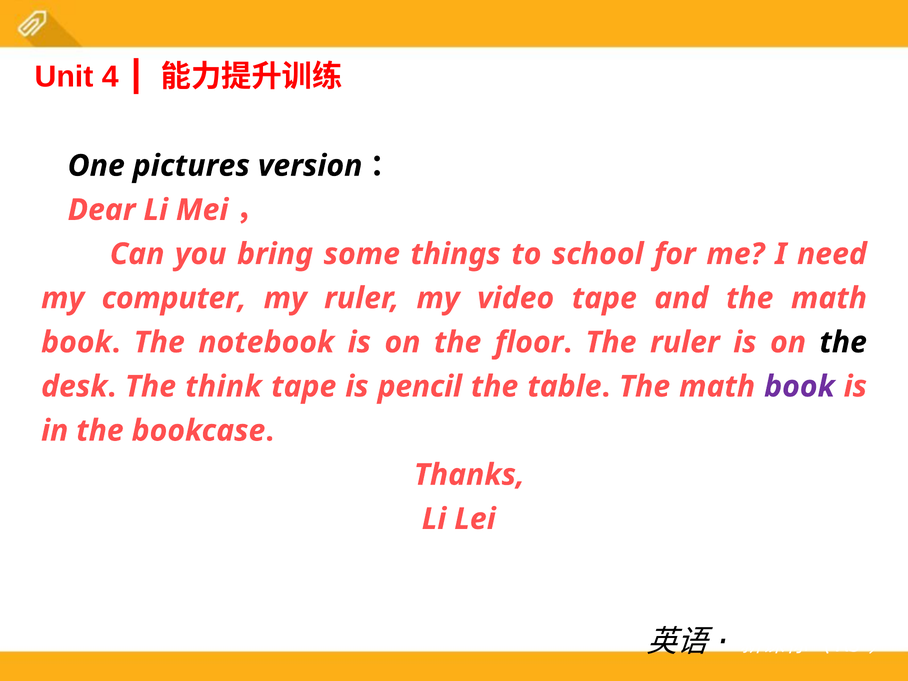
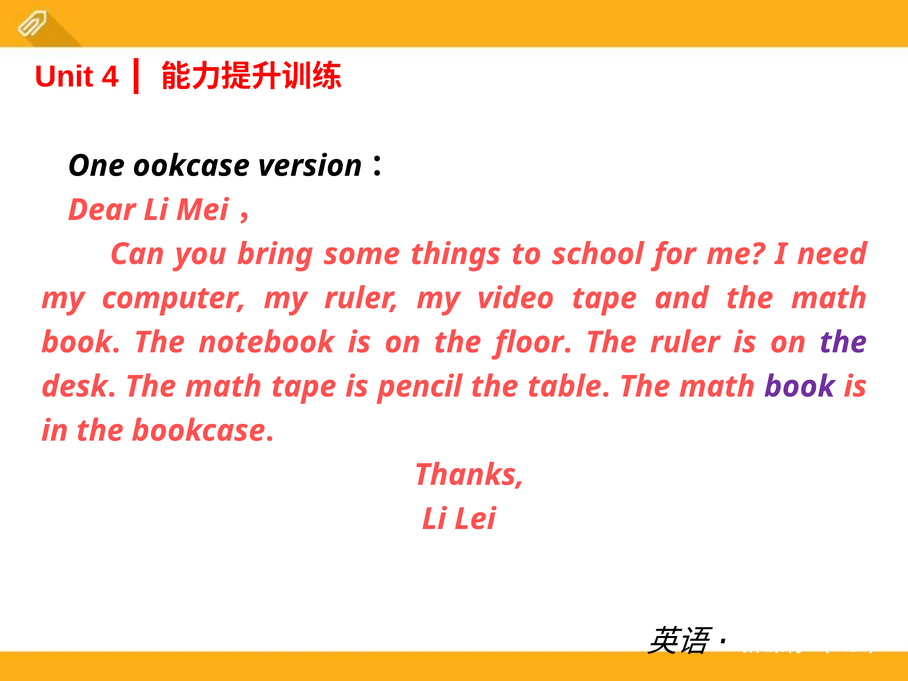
pictures: pictures -> ookcase
the at (843, 342) colour: black -> purple
desk The think: think -> math
